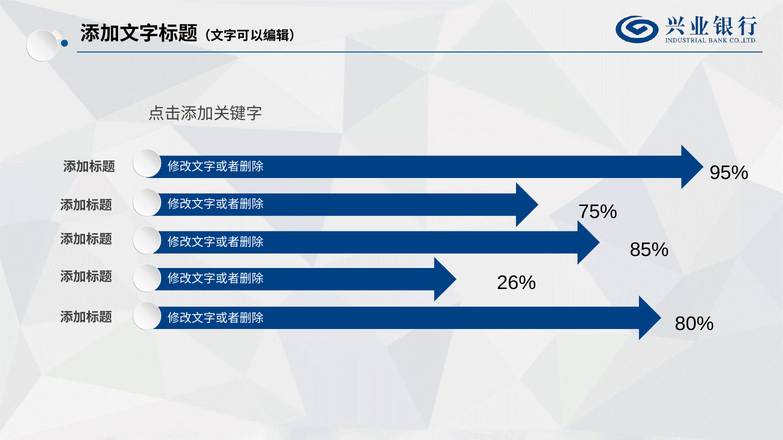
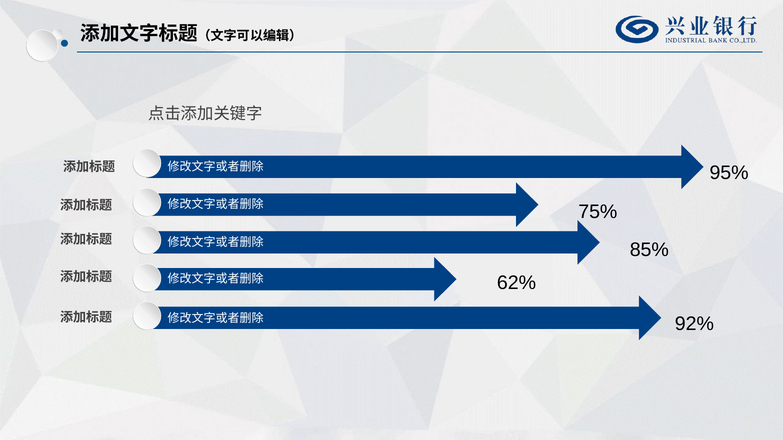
26%: 26% -> 62%
80%: 80% -> 92%
